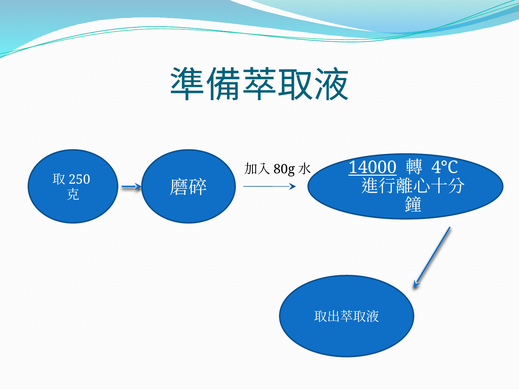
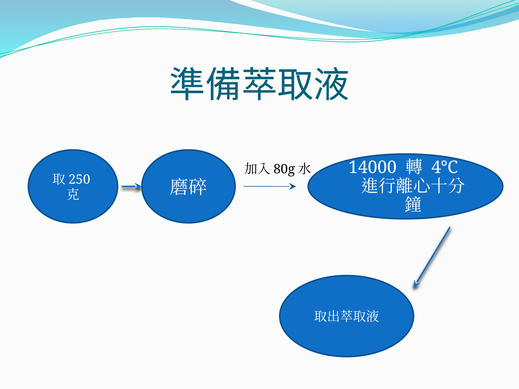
14000 underline: present -> none
